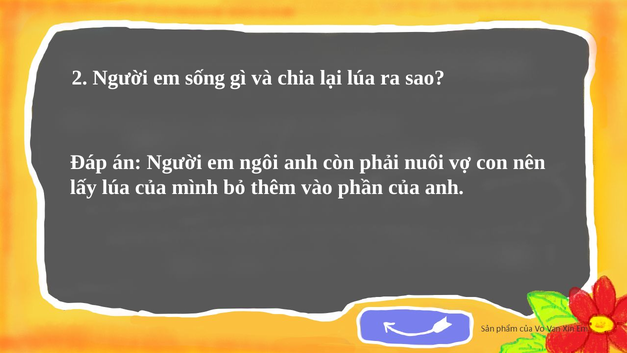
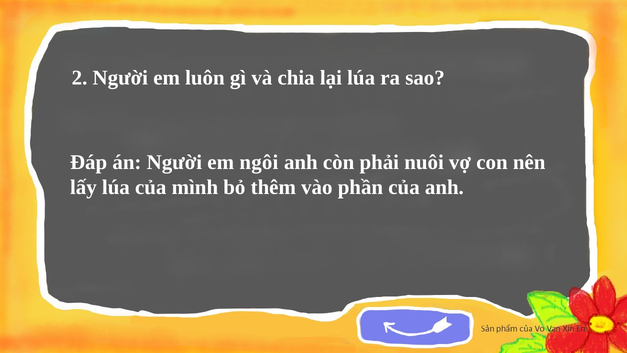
sống: sống -> luôn
